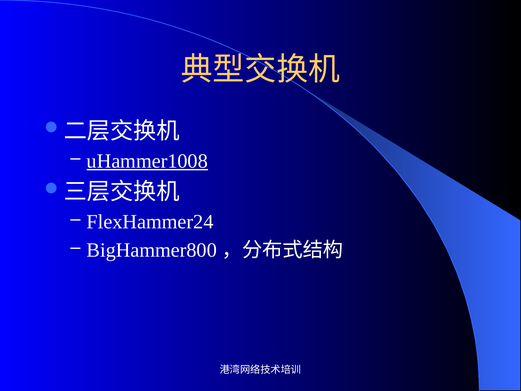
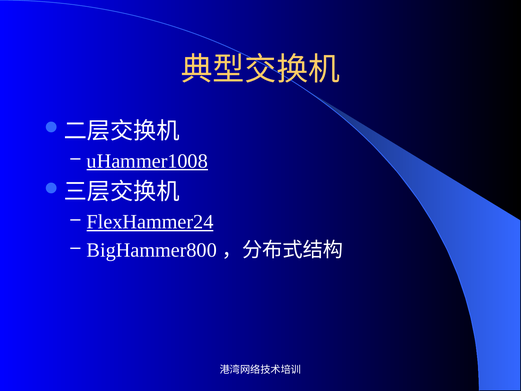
FlexHammer24 underline: none -> present
